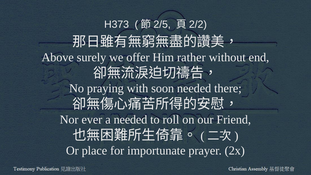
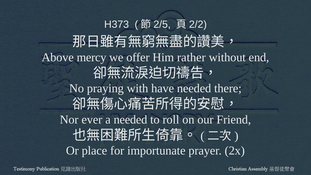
surely: surely -> mercy
soon: soon -> have
